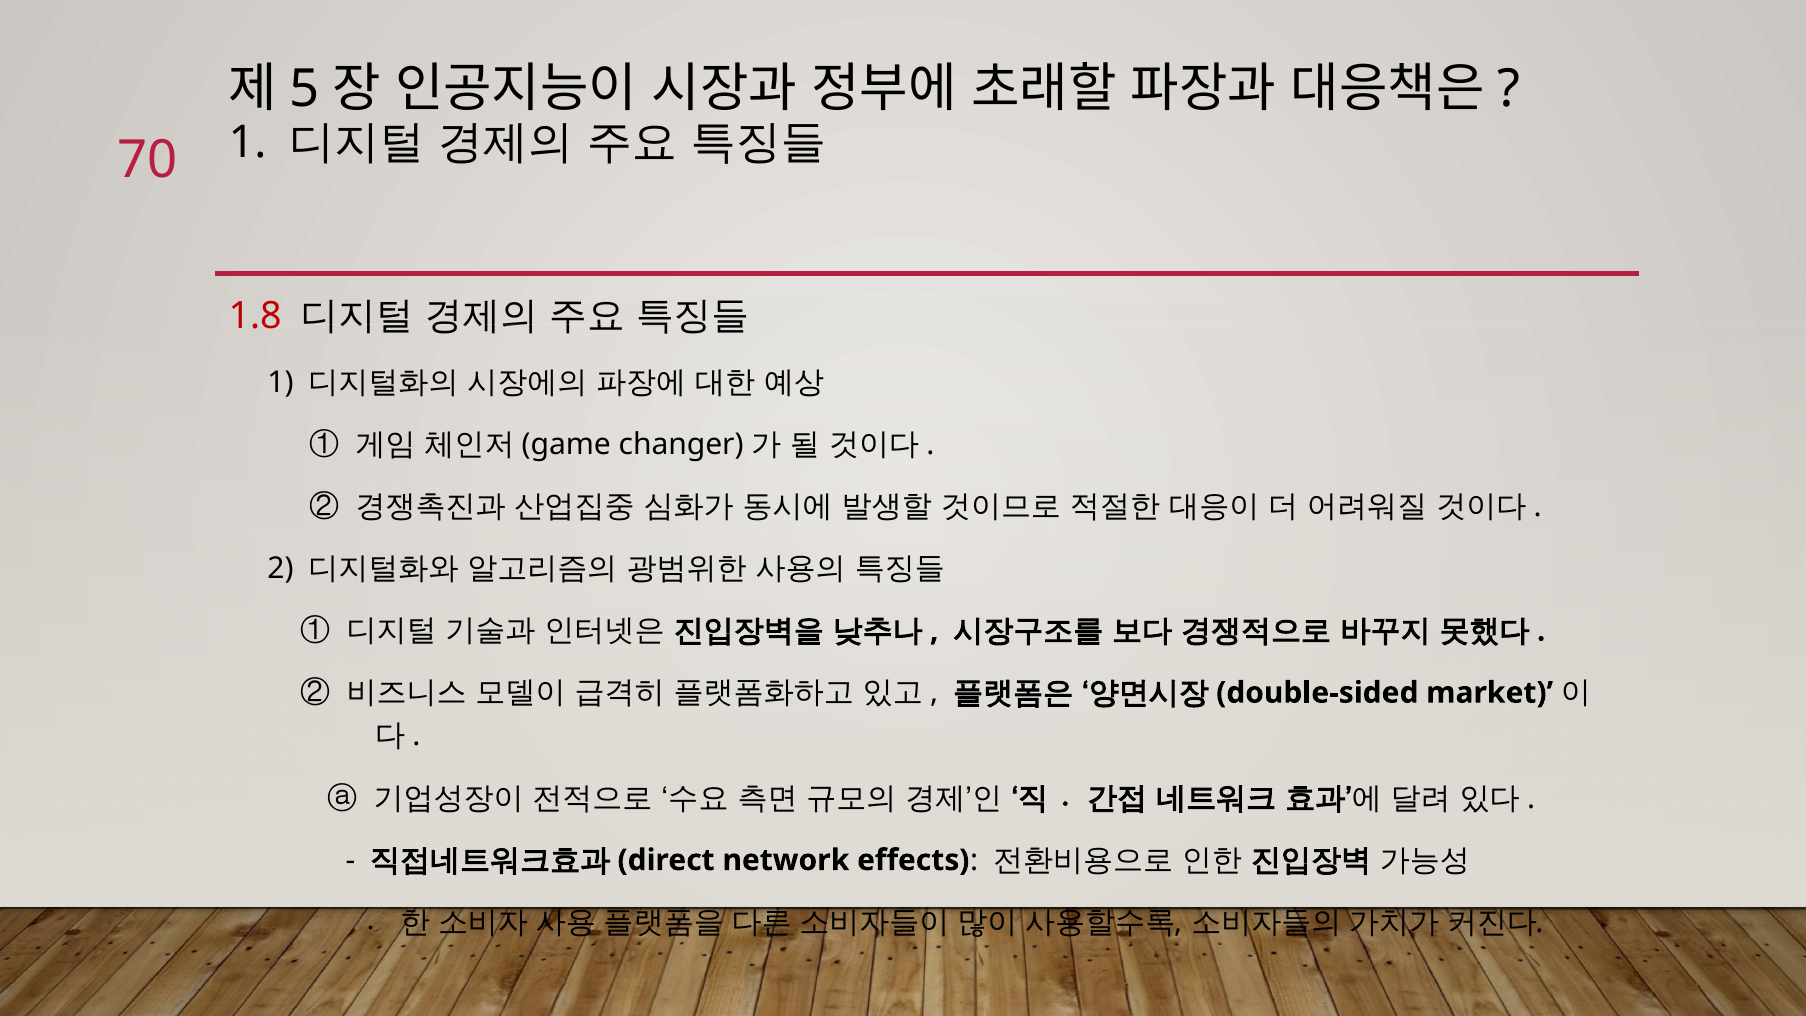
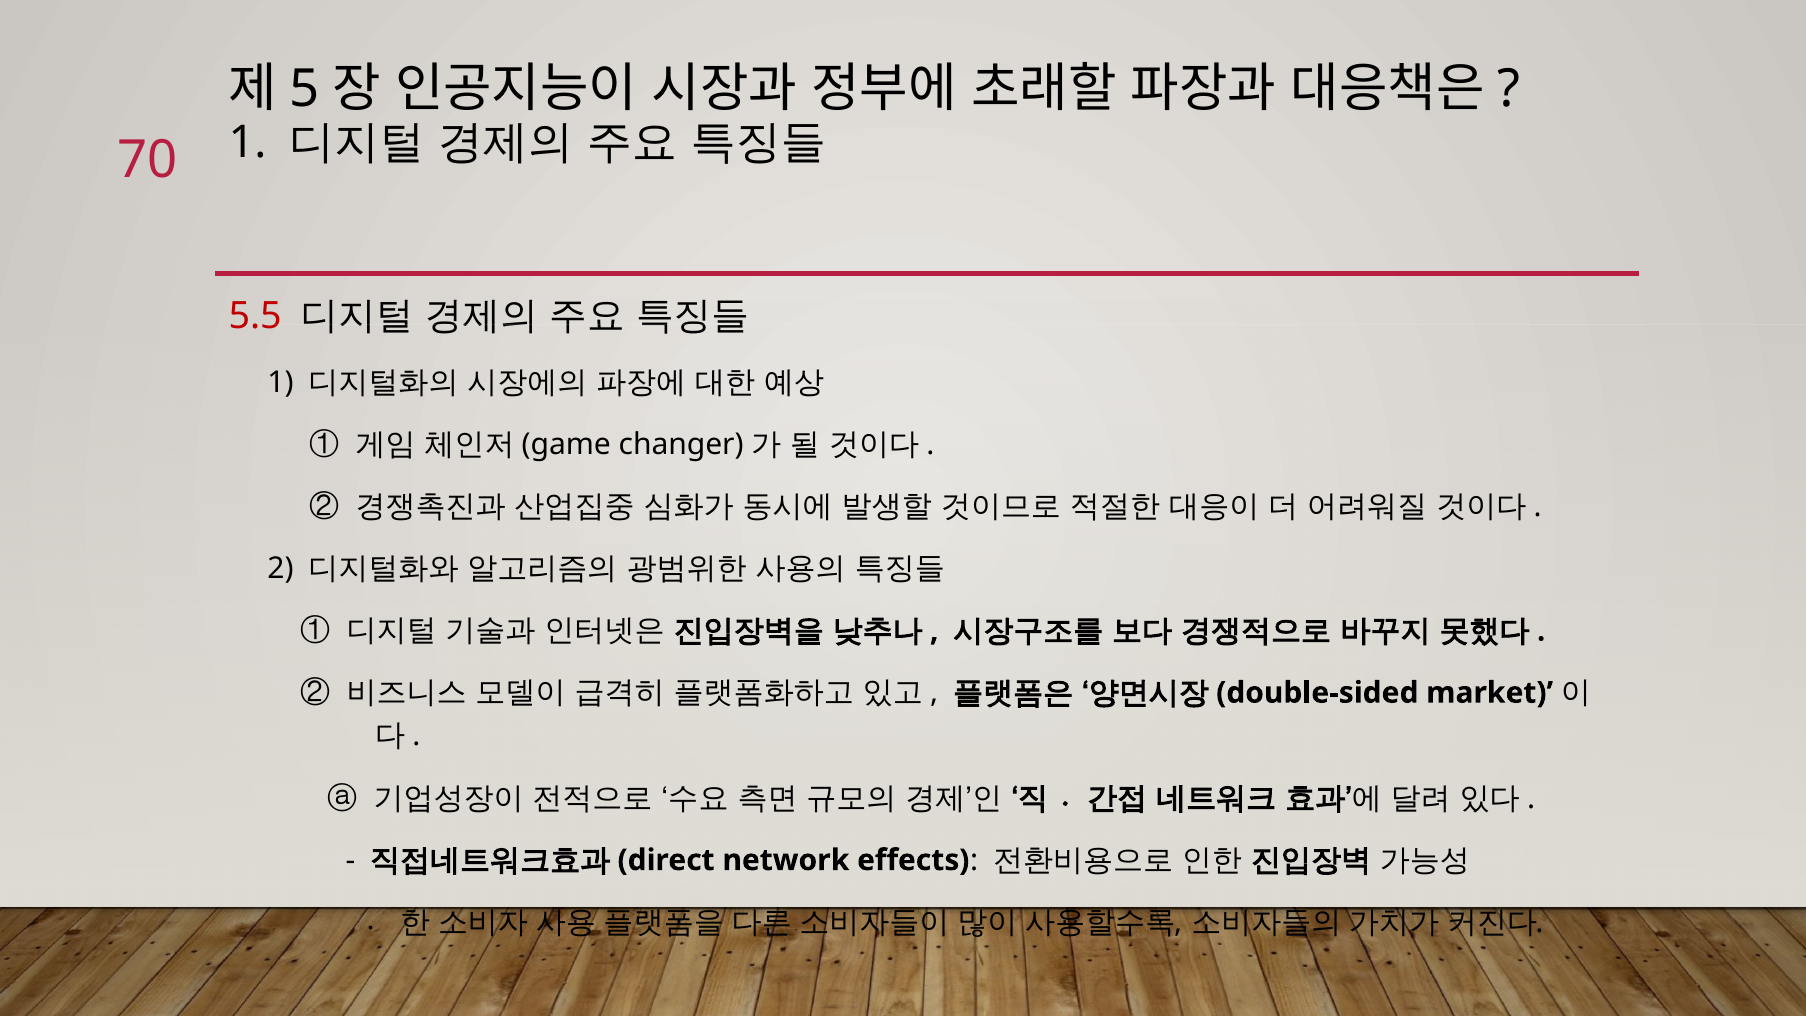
1.8: 1.8 -> 5.5
